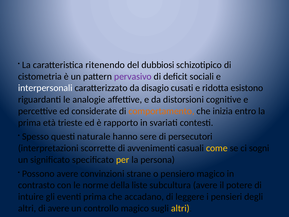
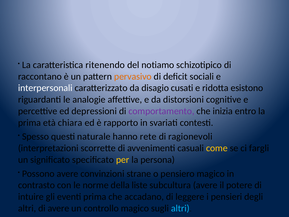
dubbiosi: dubbiosi -> notiamo
cistometria: cistometria -> raccontano
pervasivo colour: purple -> orange
considerate: considerate -> depressioni
comportamento colour: orange -> purple
trieste: trieste -> chiara
sere: sere -> rete
persecutori: persecutori -> ragionevoli
sogni: sogni -> fargli
altri at (180, 208) colour: yellow -> light blue
